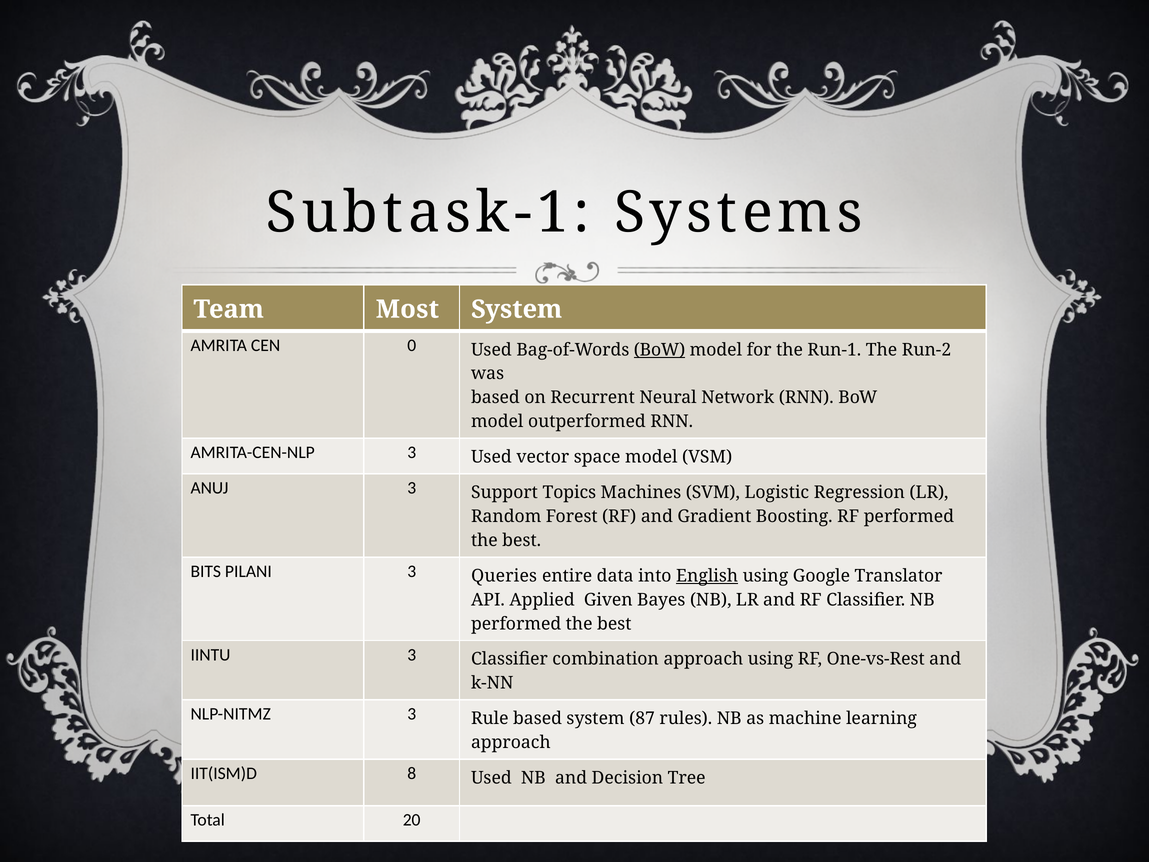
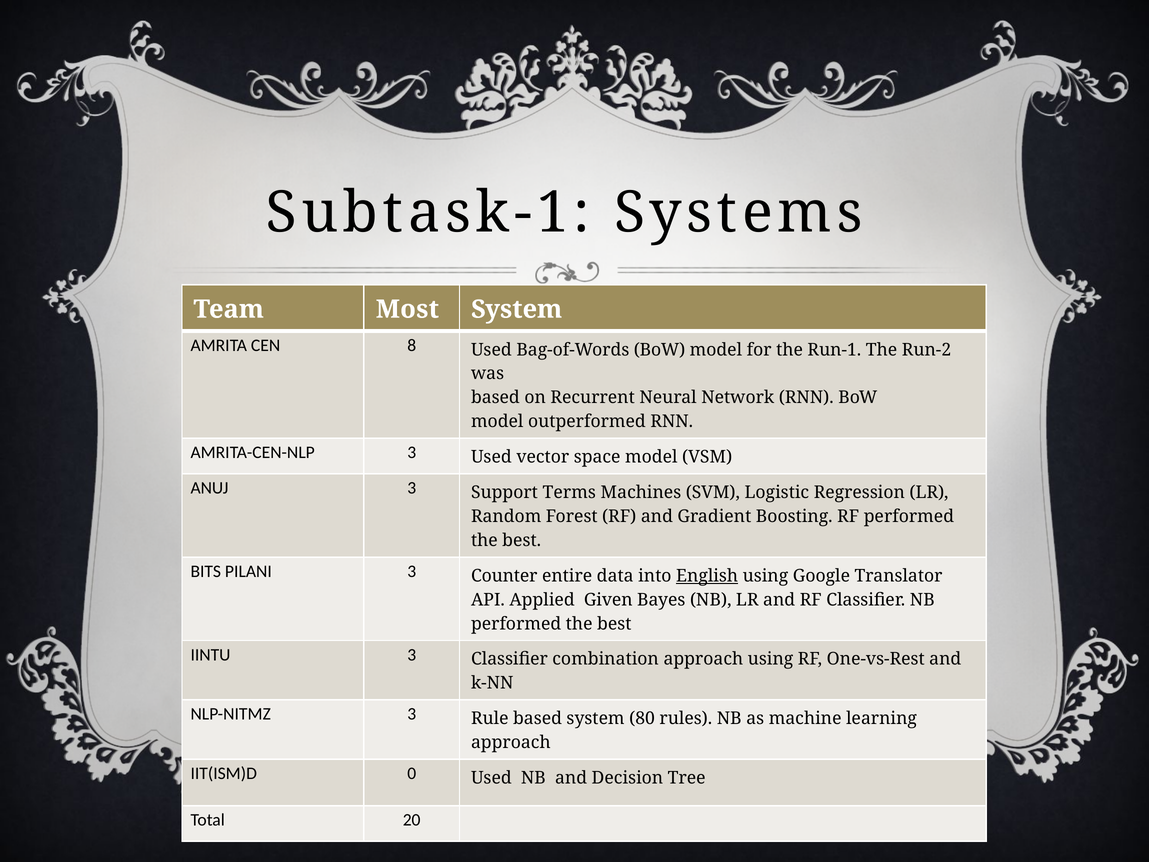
0: 0 -> 8
BoW at (660, 350) underline: present -> none
Topics: Topics -> Terms
Queries: Queries -> Counter
87: 87 -> 80
8: 8 -> 0
